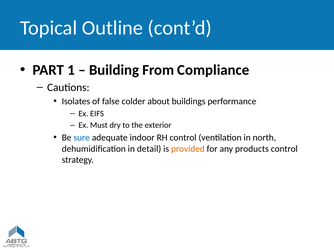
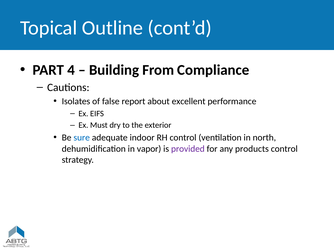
1: 1 -> 4
colder: colder -> report
buildings: buildings -> excellent
detail: detail -> vapor
provided colour: orange -> purple
